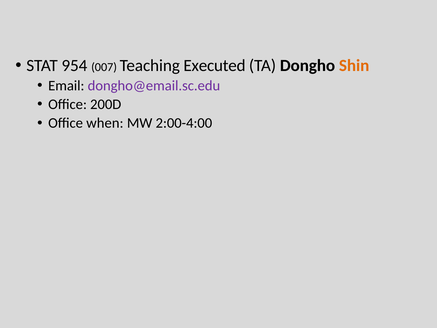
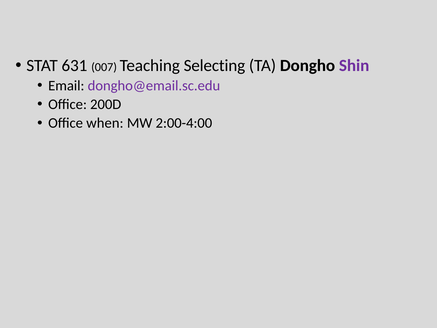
954: 954 -> 631
Executed: Executed -> Selecting
Shin colour: orange -> purple
